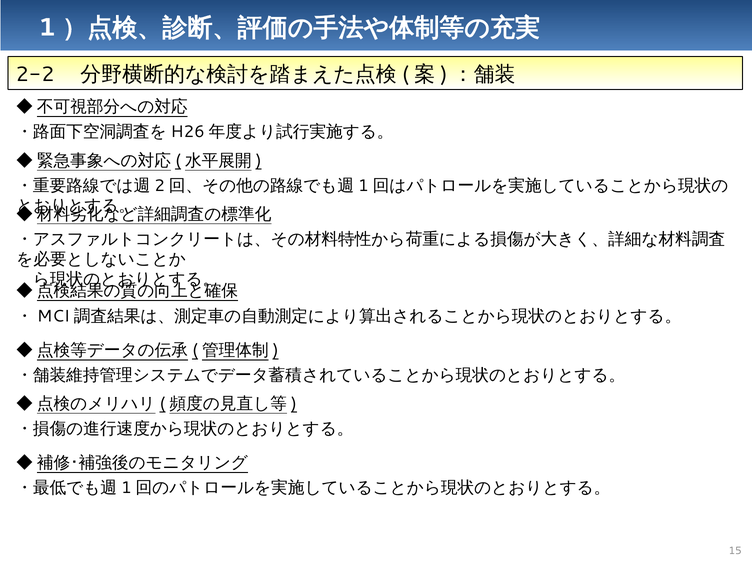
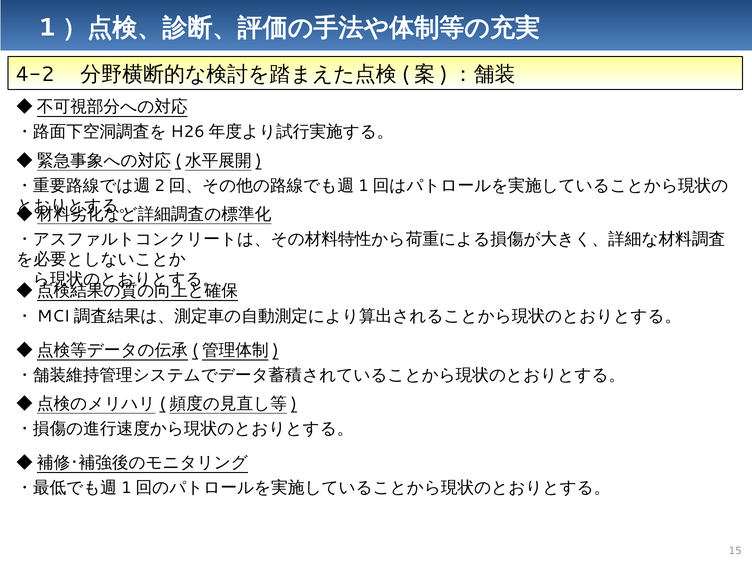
2-2: 2-2 -> 4-2
